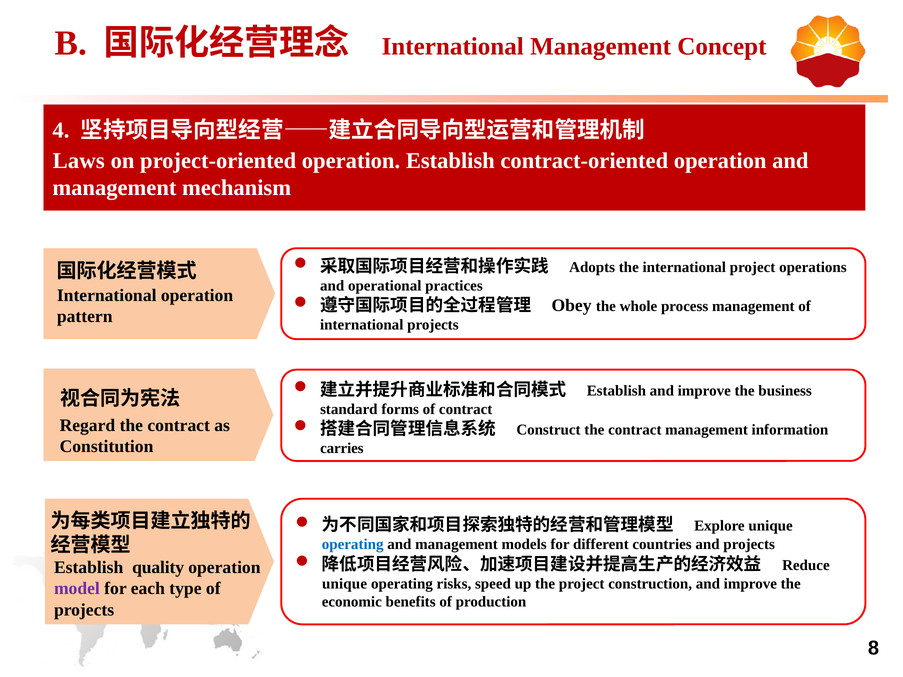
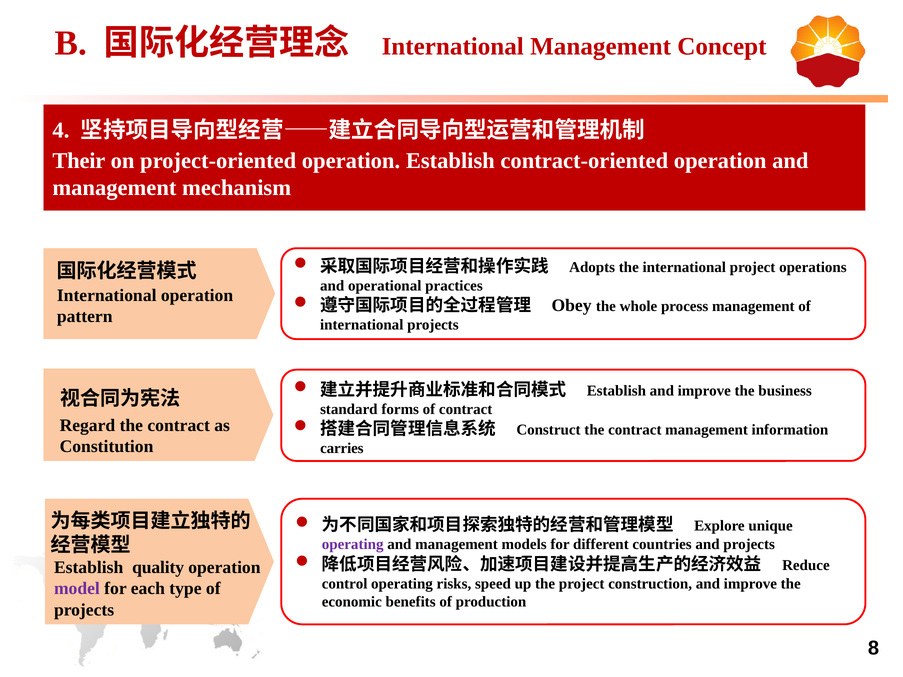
Laws: Laws -> Their
operating at (353, 545) colour: blue -> purple
unique at (345, 584): unique -> control
